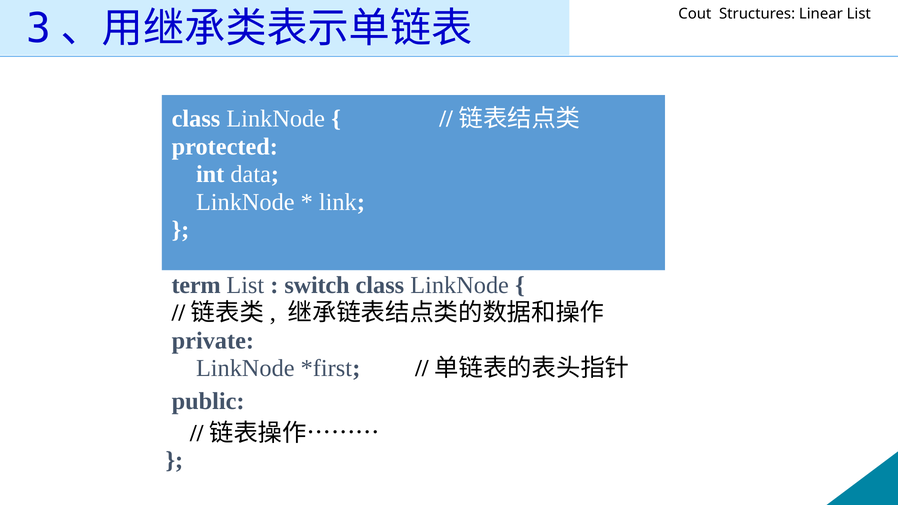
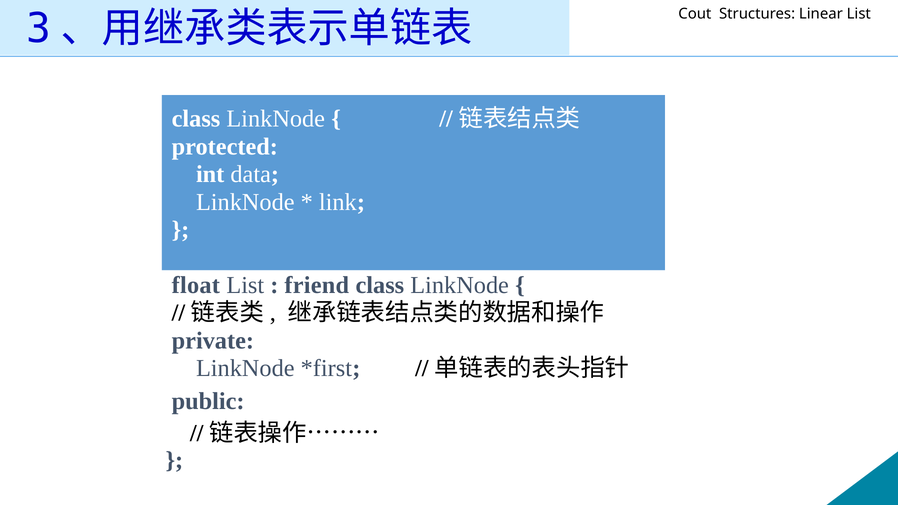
term: term -> float
switch: switch -> friend
